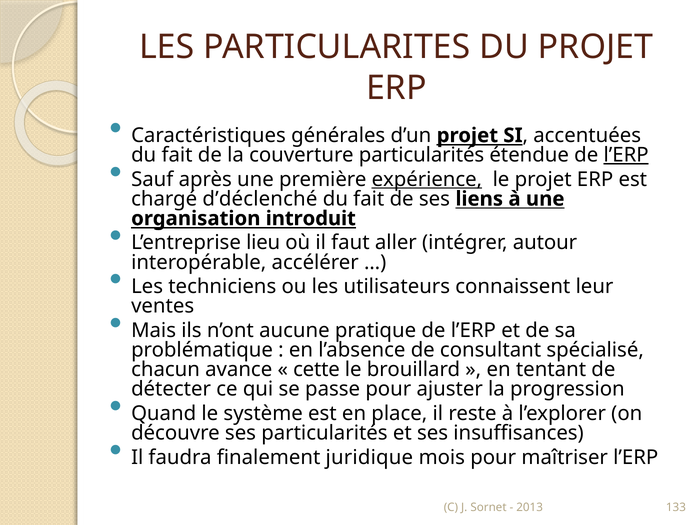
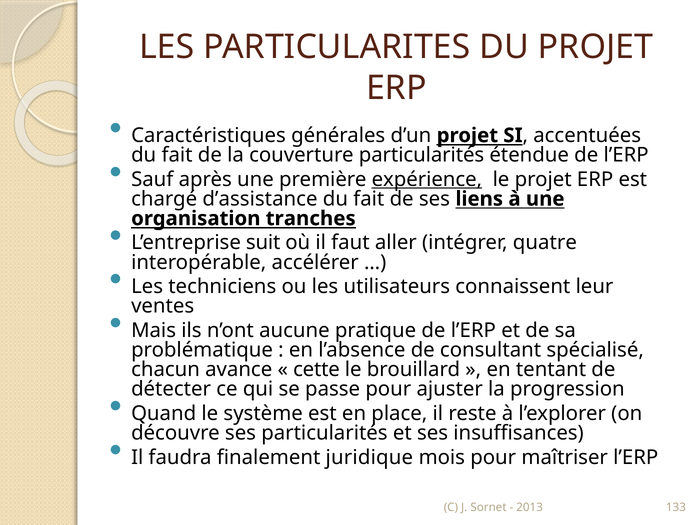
l’ERP at (626, 155) underline: present -> none
d’déclenché: d’déclenché -> d’assistance
introduit: introduit -> tranches
lieu: lieu -> suit
autour: autour -> quatre
